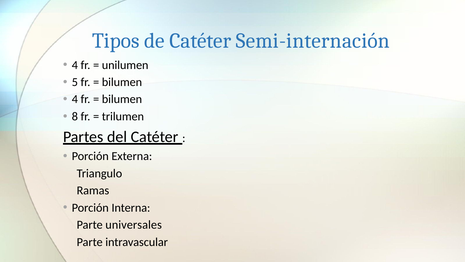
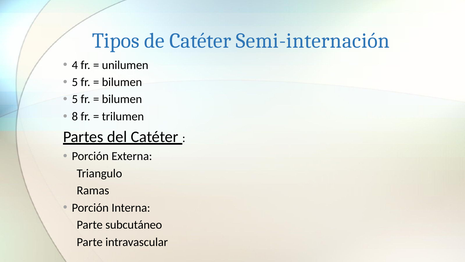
4 at (75, 99): 4 -> 5
universales: universales -> subcutáneo
